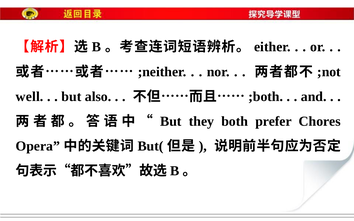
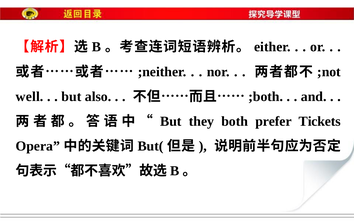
Chores: Chores -> Tickets
